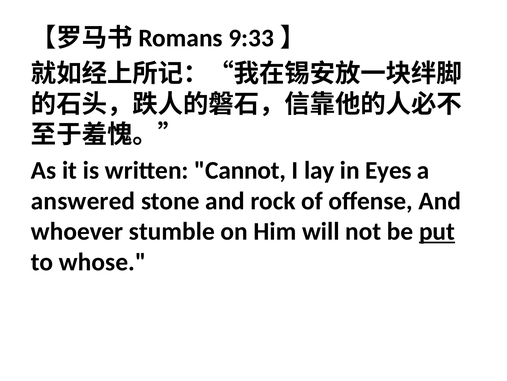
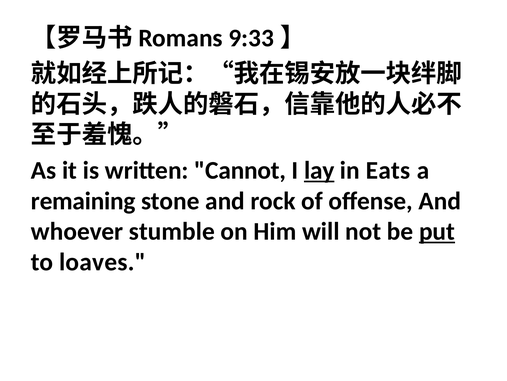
lay underline: none -> present
Eyes: Eyes -> Eats
answered: answered -> remaining
whose: whose -> loaves
